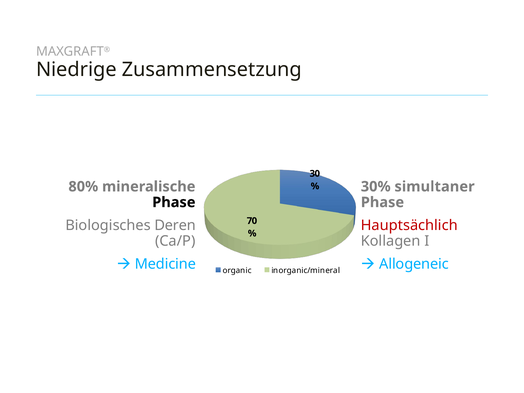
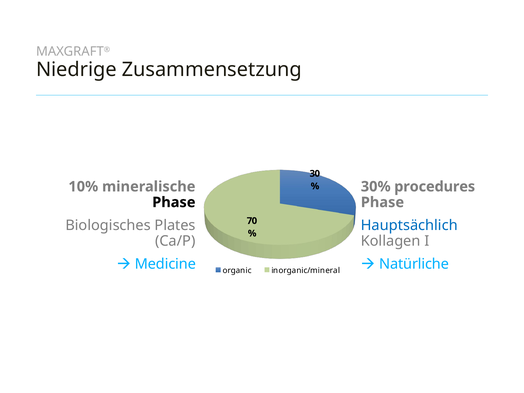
80%: 80% -> 10%
simultaner: simultaner -> procedures
Deren: Deren -> Plates
Hauptsächlich colour: red -> blue
Allogeneic: Allogeneic -> Natürliche
